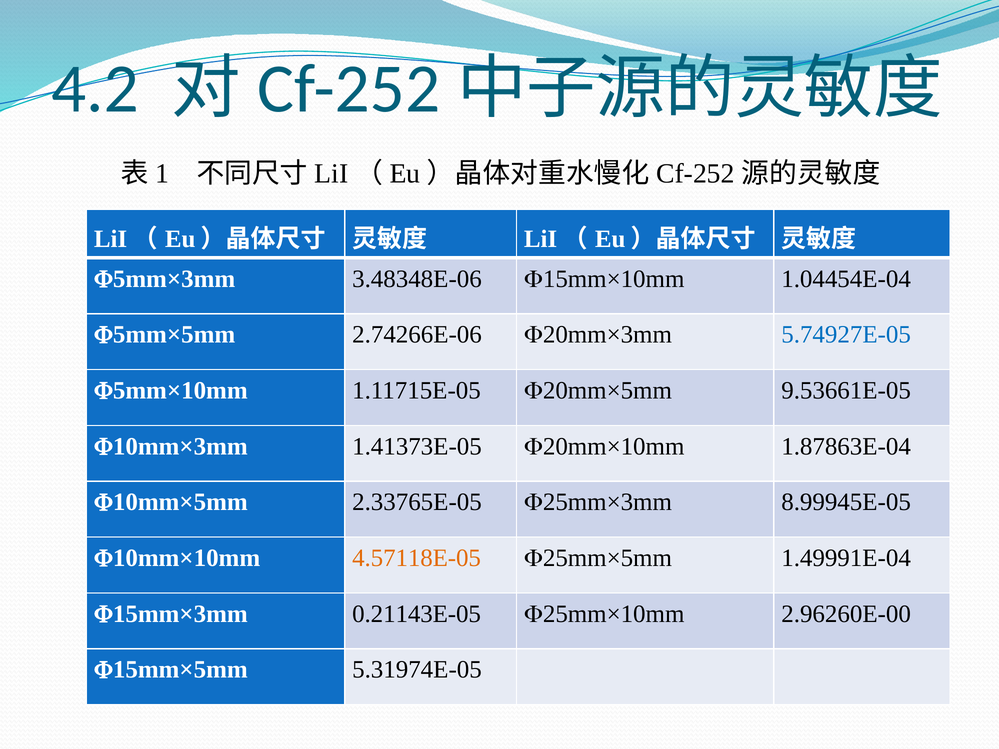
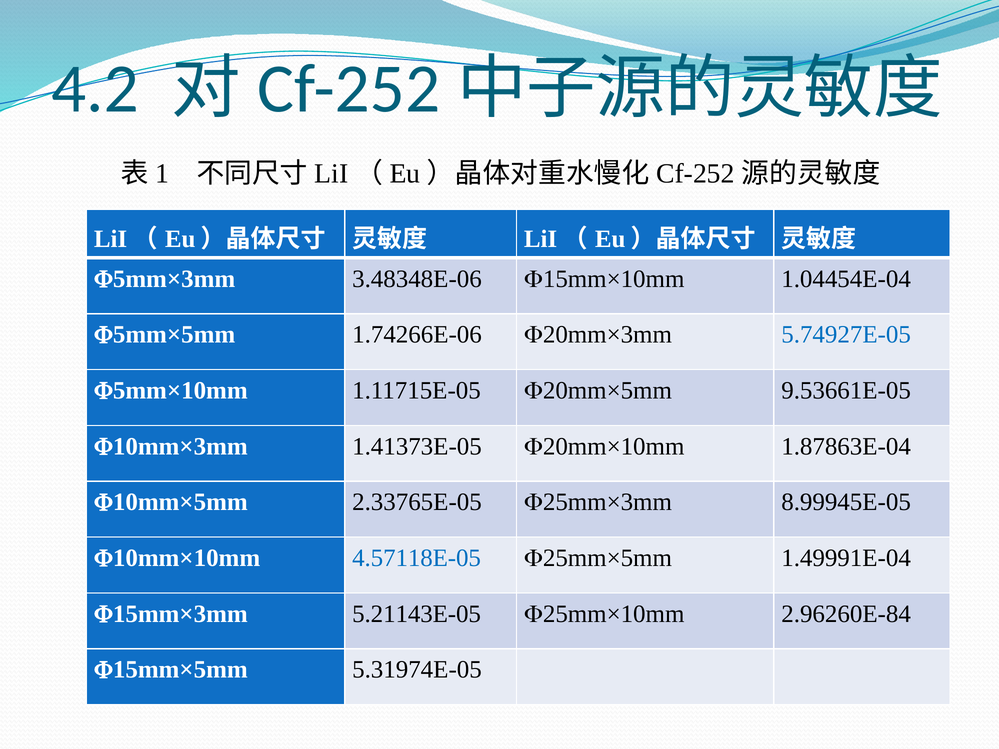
2.74266E-06: 2.74266E-06 -> 1.74266E-06
4.57118E-05 colour: orange -> blue
0.21143E-05: 0.21143E-05 -> 5.21143E-05
2.96260E-00: 2.96260E-00 -> 2.96260E-84
